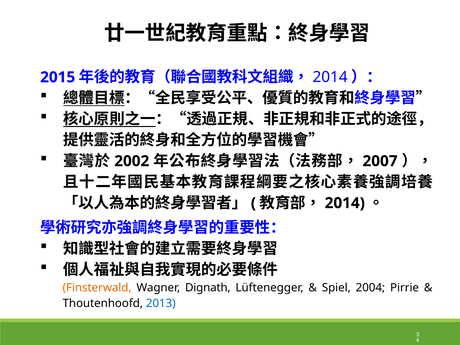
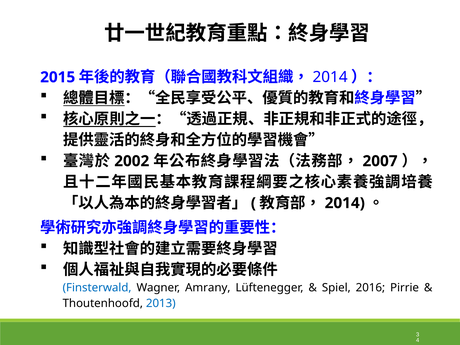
Finsterwald colour: orange -> blue
Dignath: Dignath -> Amrany
2004: 2004 -> 2016
